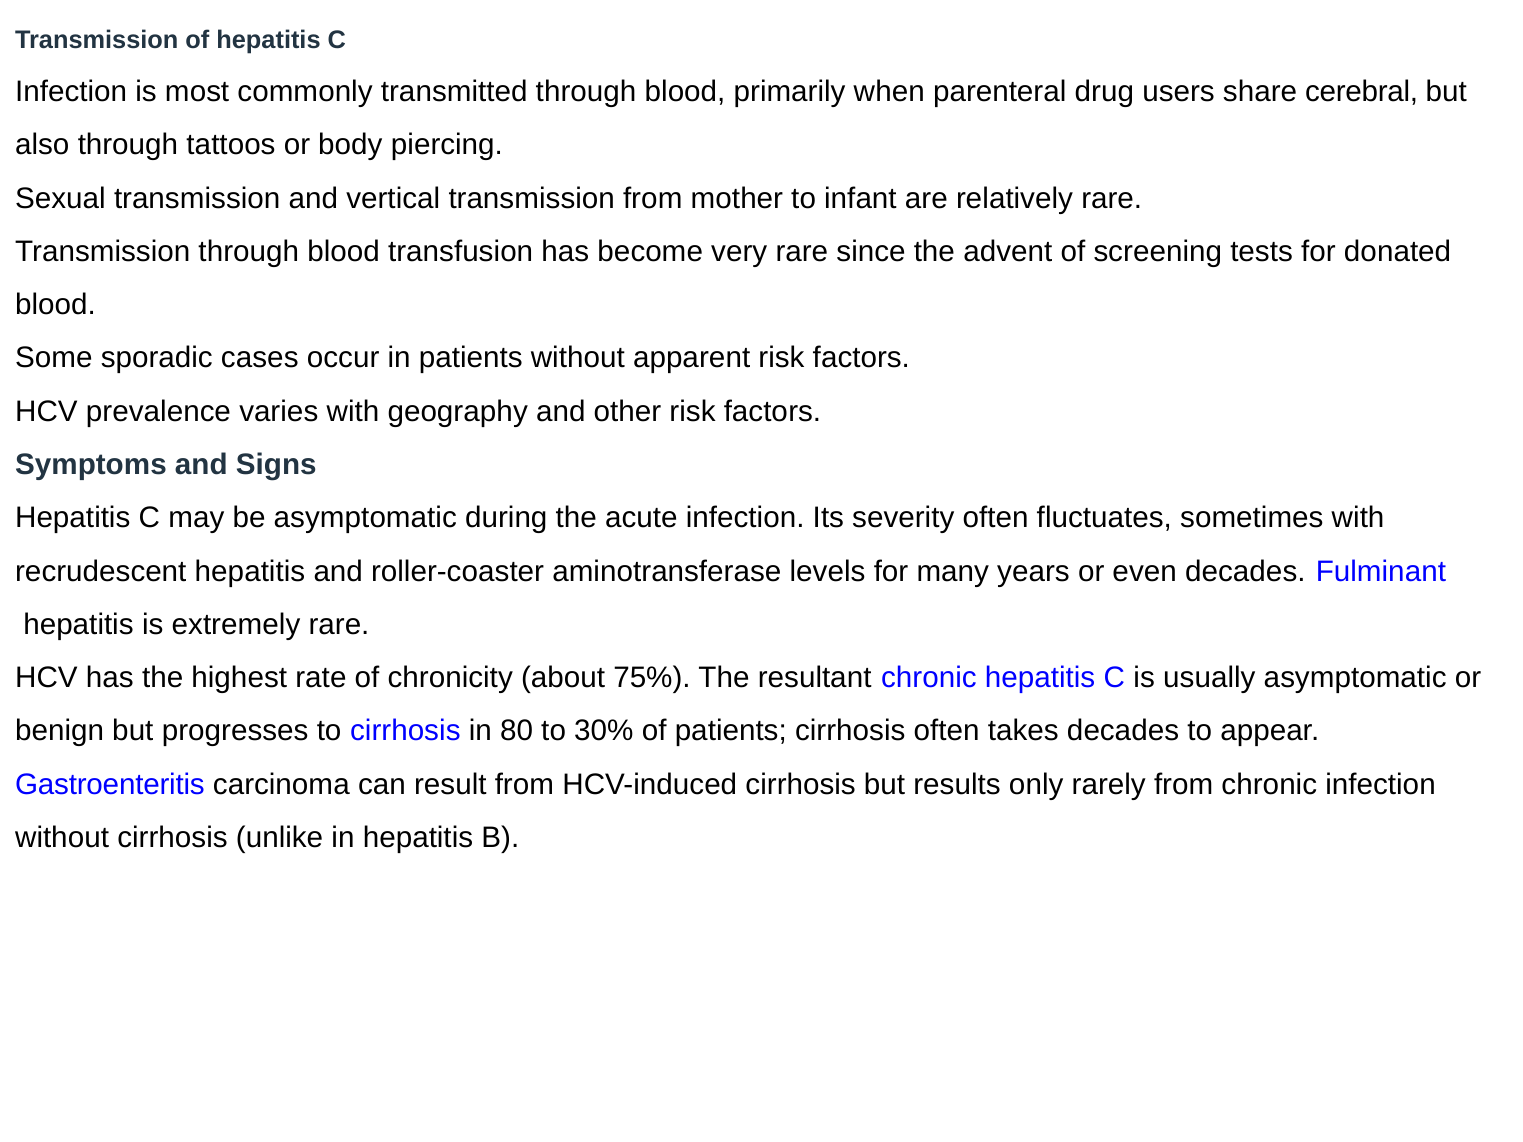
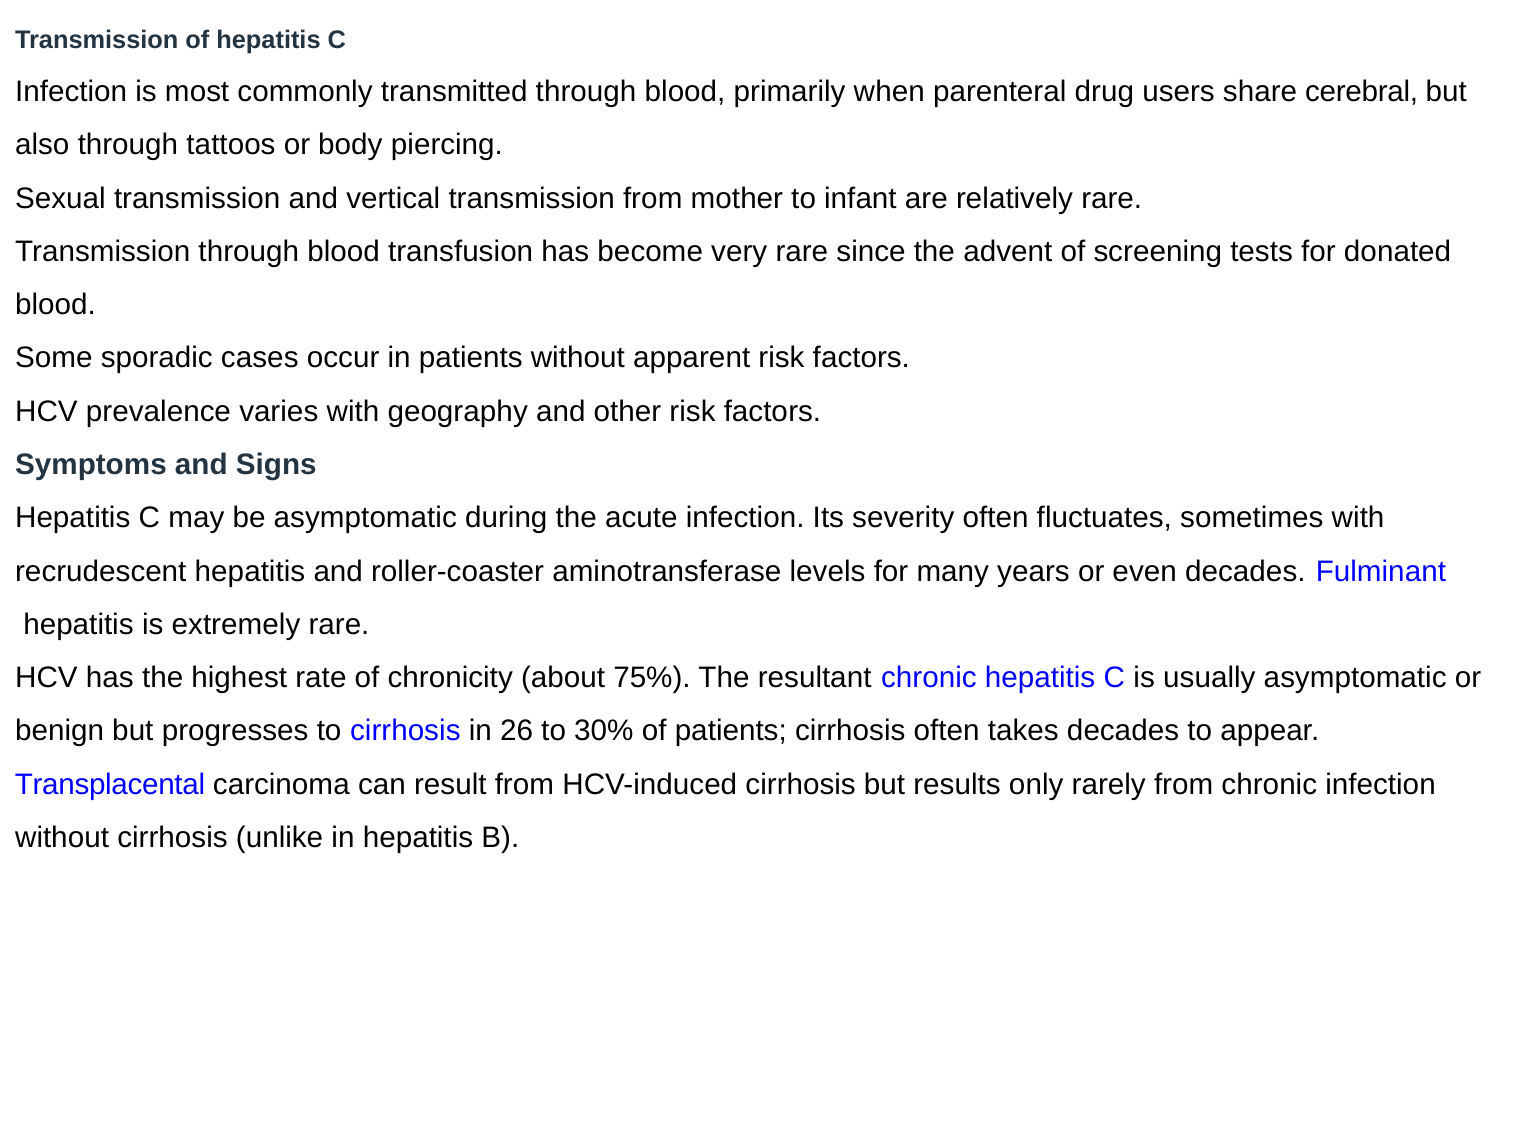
80: 80 -> 26
Gastroenteritis: Gastroenteritis -> Transplacental
